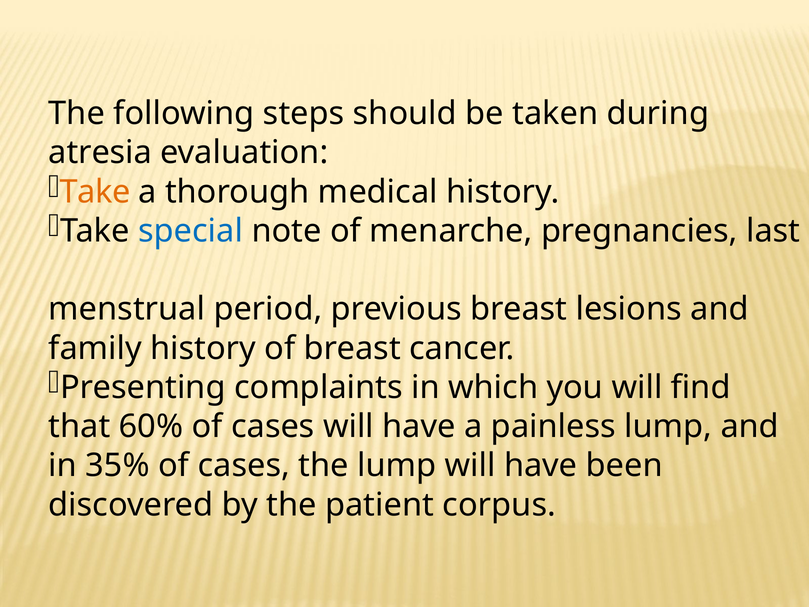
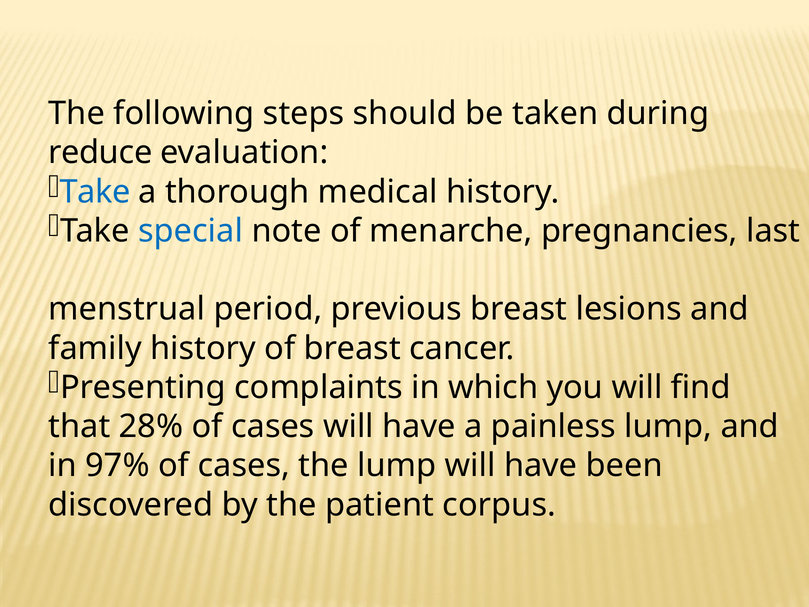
atresia: atresia -> reduce
Take at (95, 192) colour: orange -> blue
60%: 60% -> 28%
35%: 35% -> 97%
